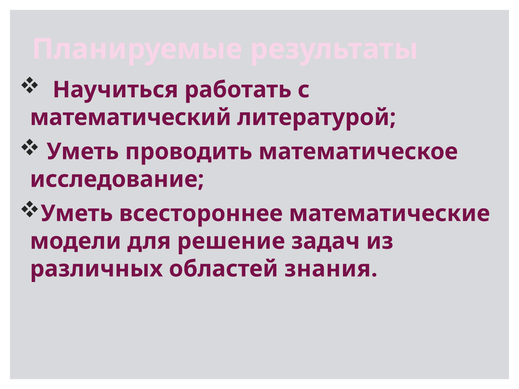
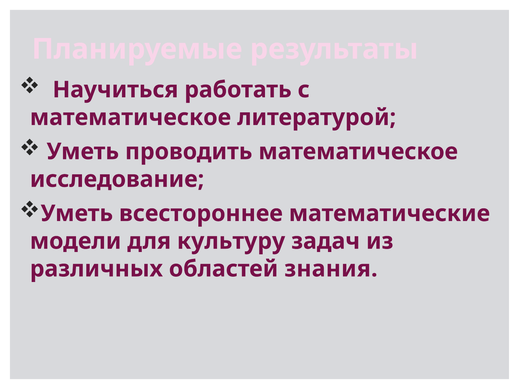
математический at (131, 117): математический -> математическое
решение: решение -> культуру
